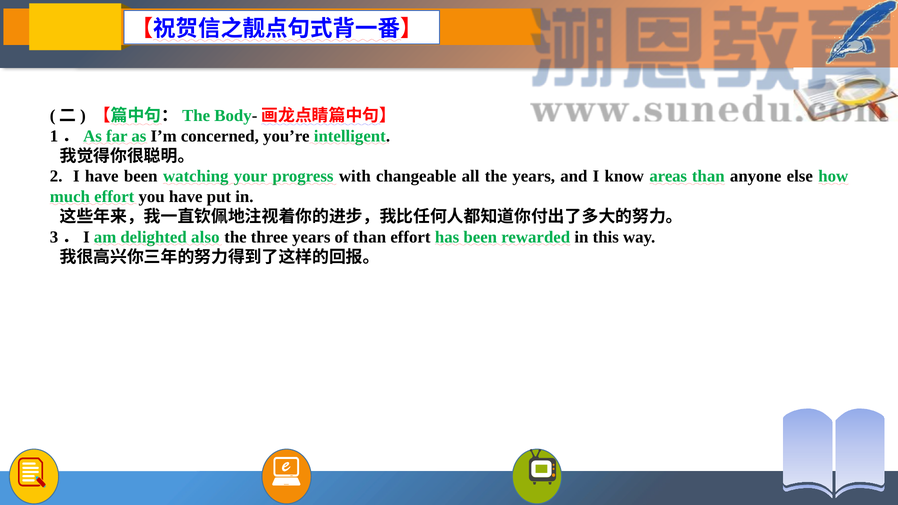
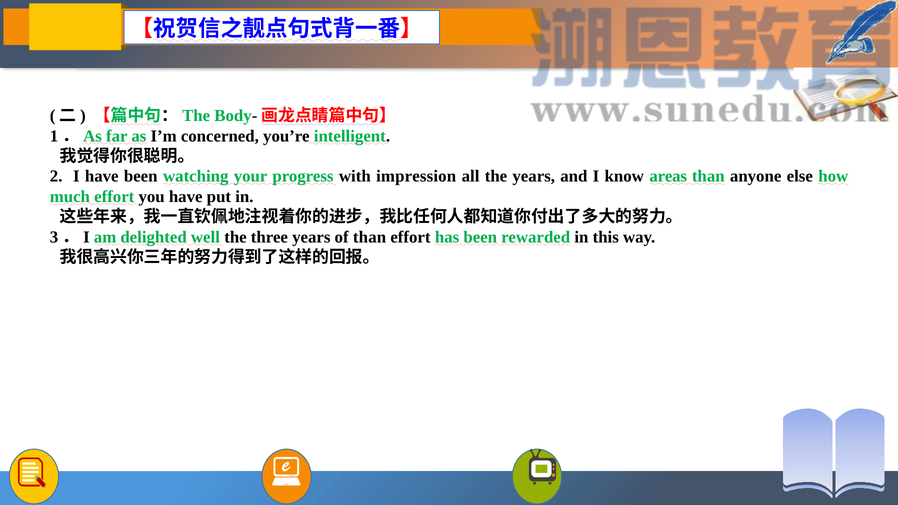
changeable: changeable -> impression
also: also -> well
